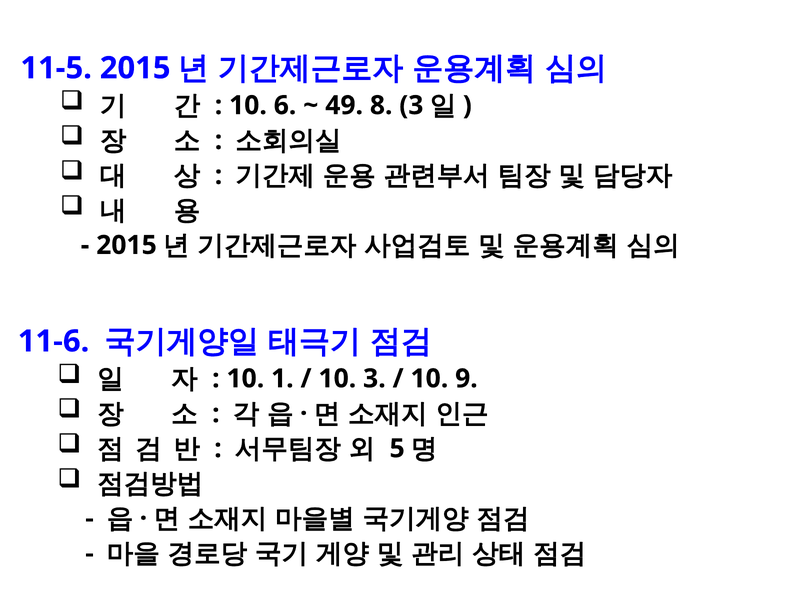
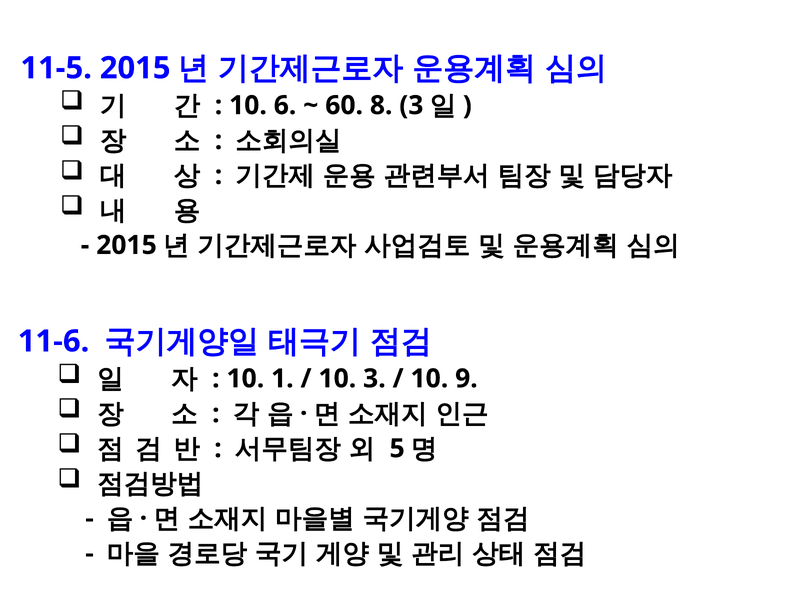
49: 49 -> 60
